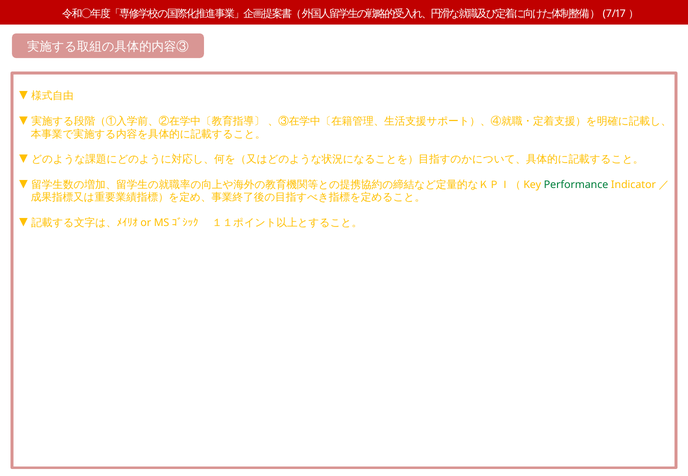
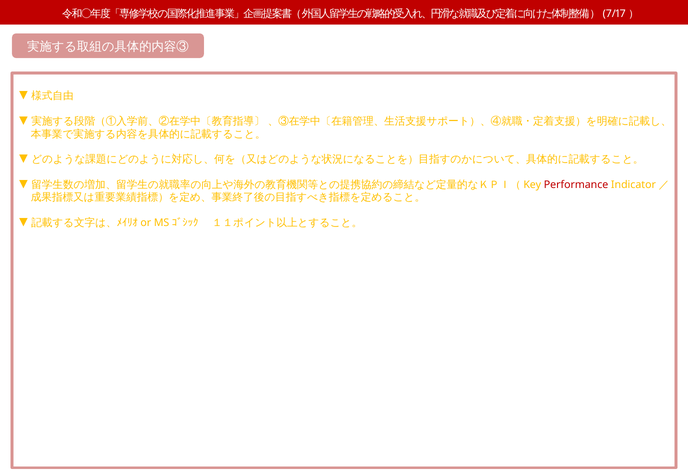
Performance colour: green -> red
